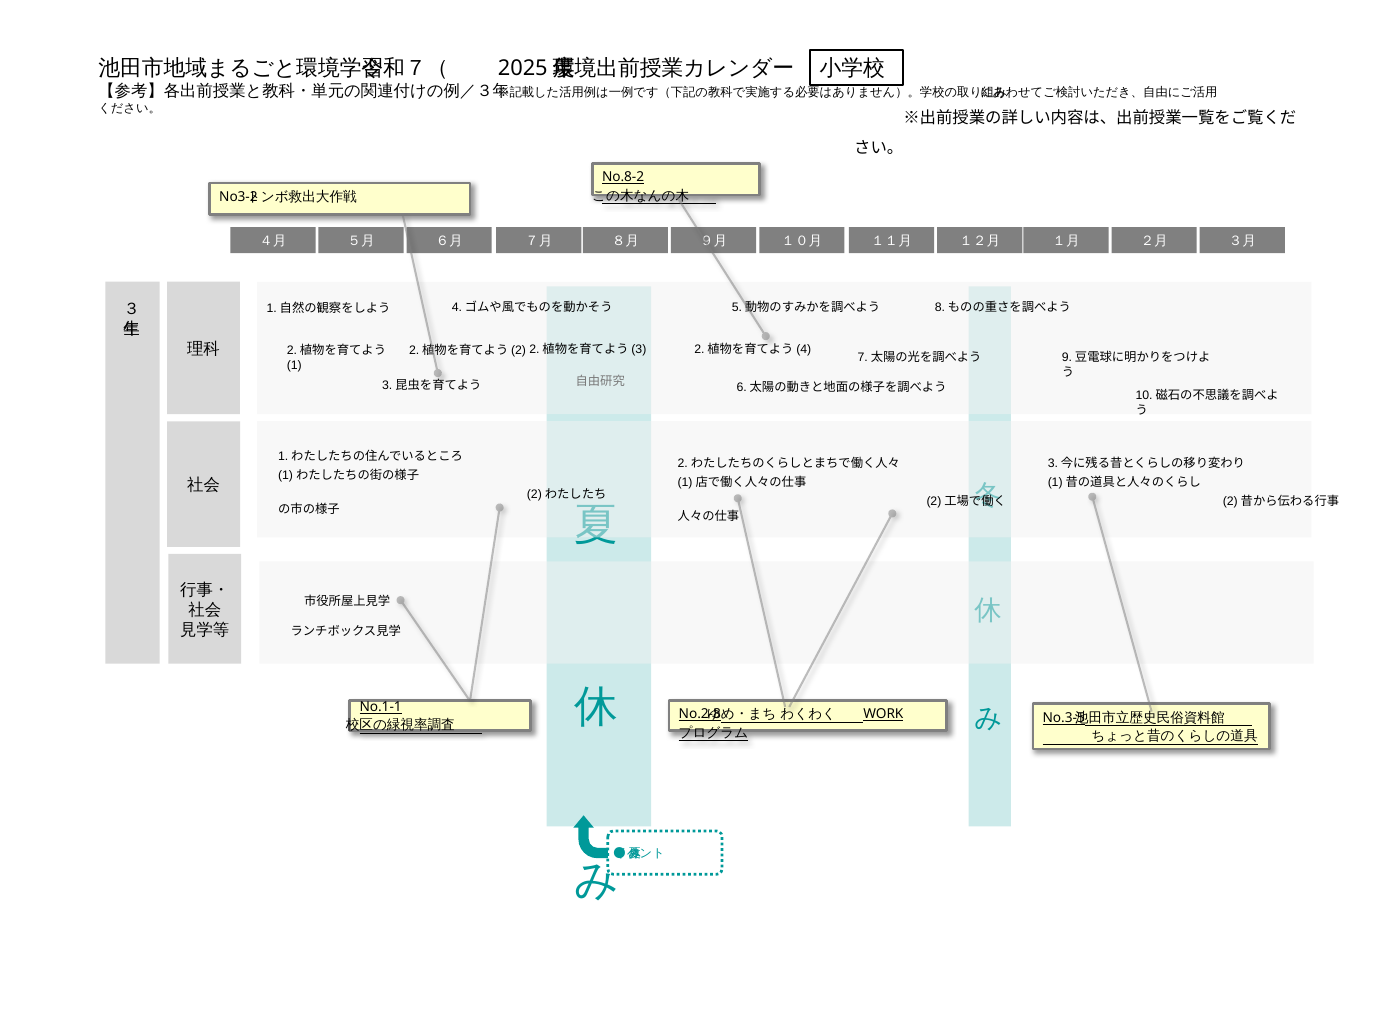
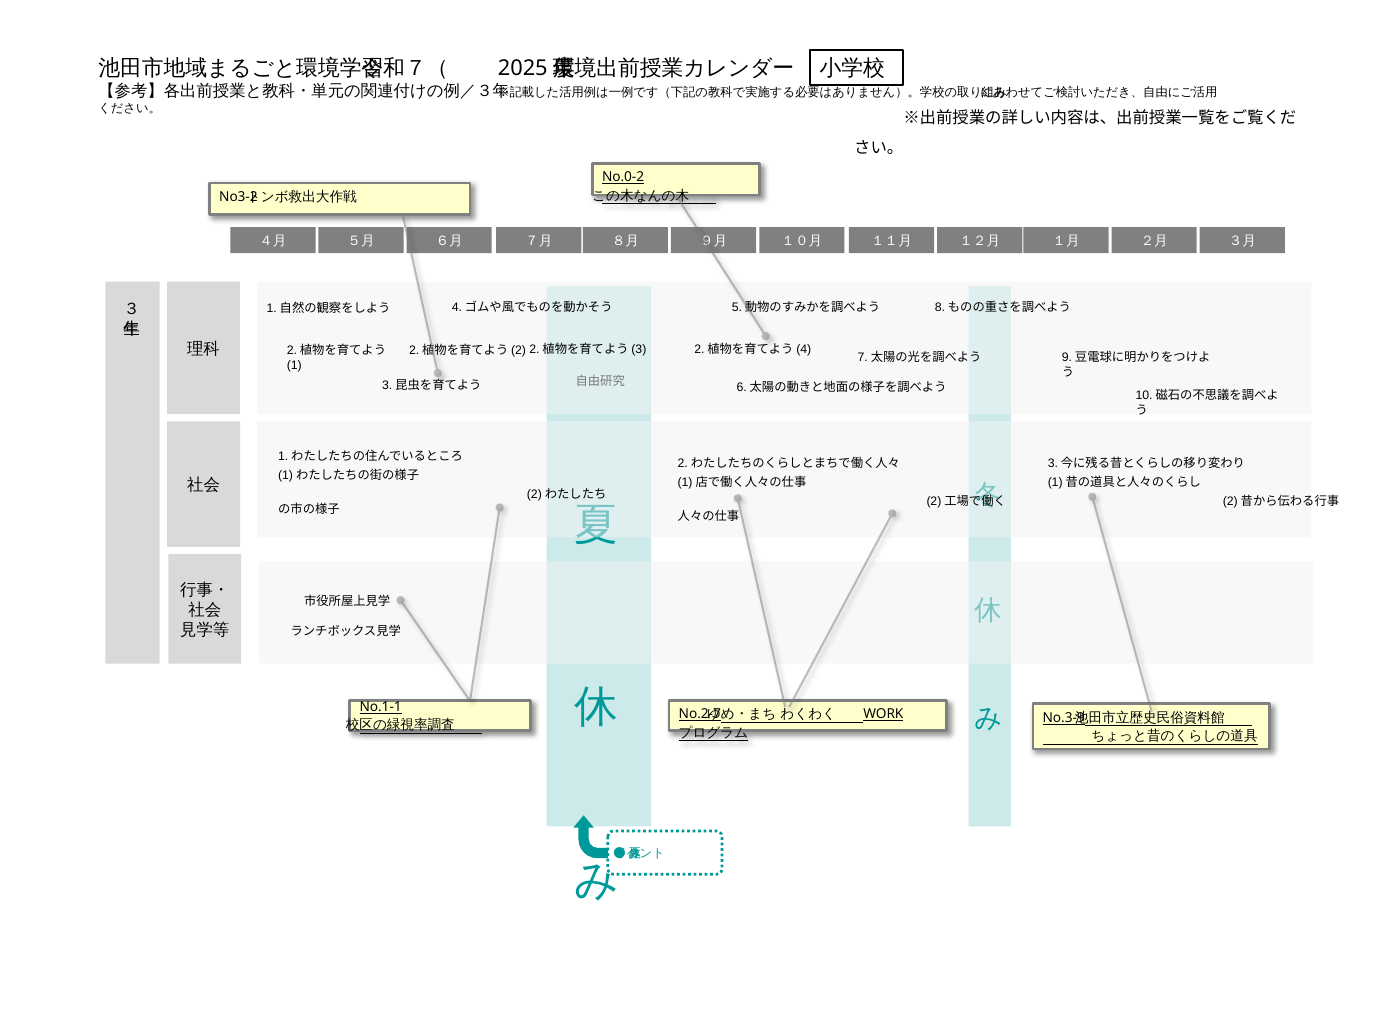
No.8-2: No.8-2 -> No.0-2
No.2-8: No.2-8 -> No.2-7
No.3-5: No.3-5 -> No.3-9
